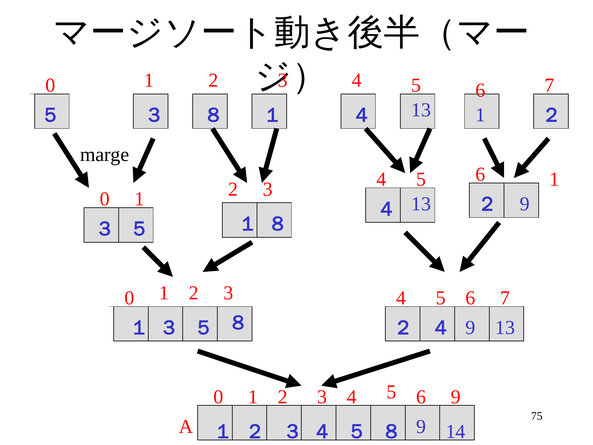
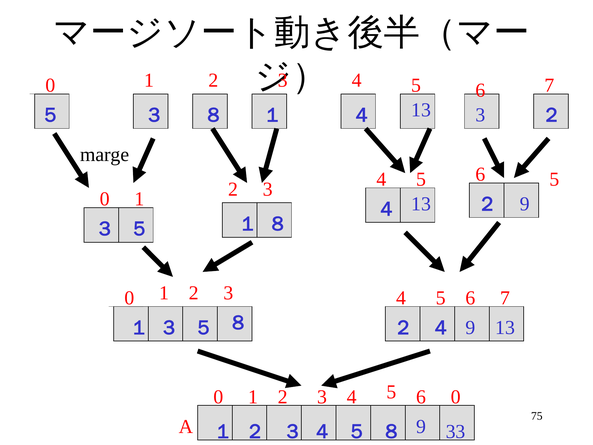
13 1: 1 -> 3
6 1: 1 -> 5
5 9: 9 -> 0
14: 14 -> 33
